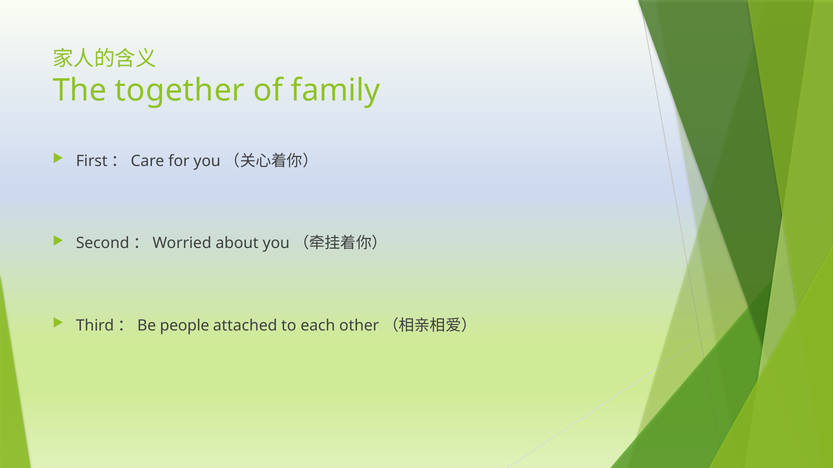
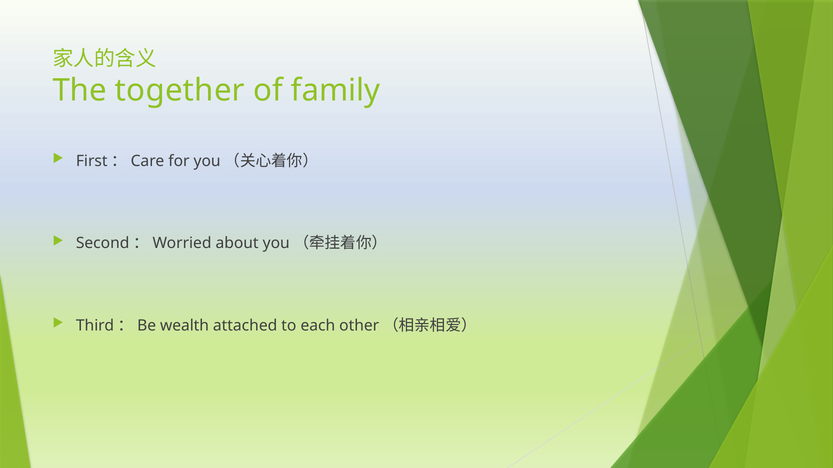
people: people -> wealth
